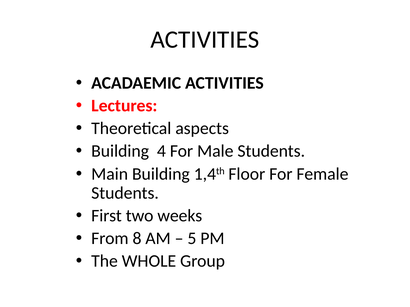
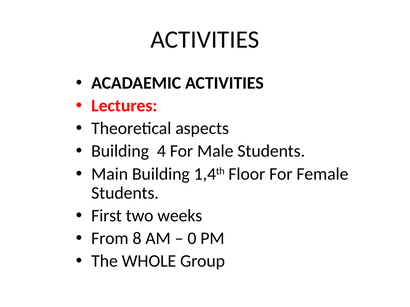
5: 5 -> 0
